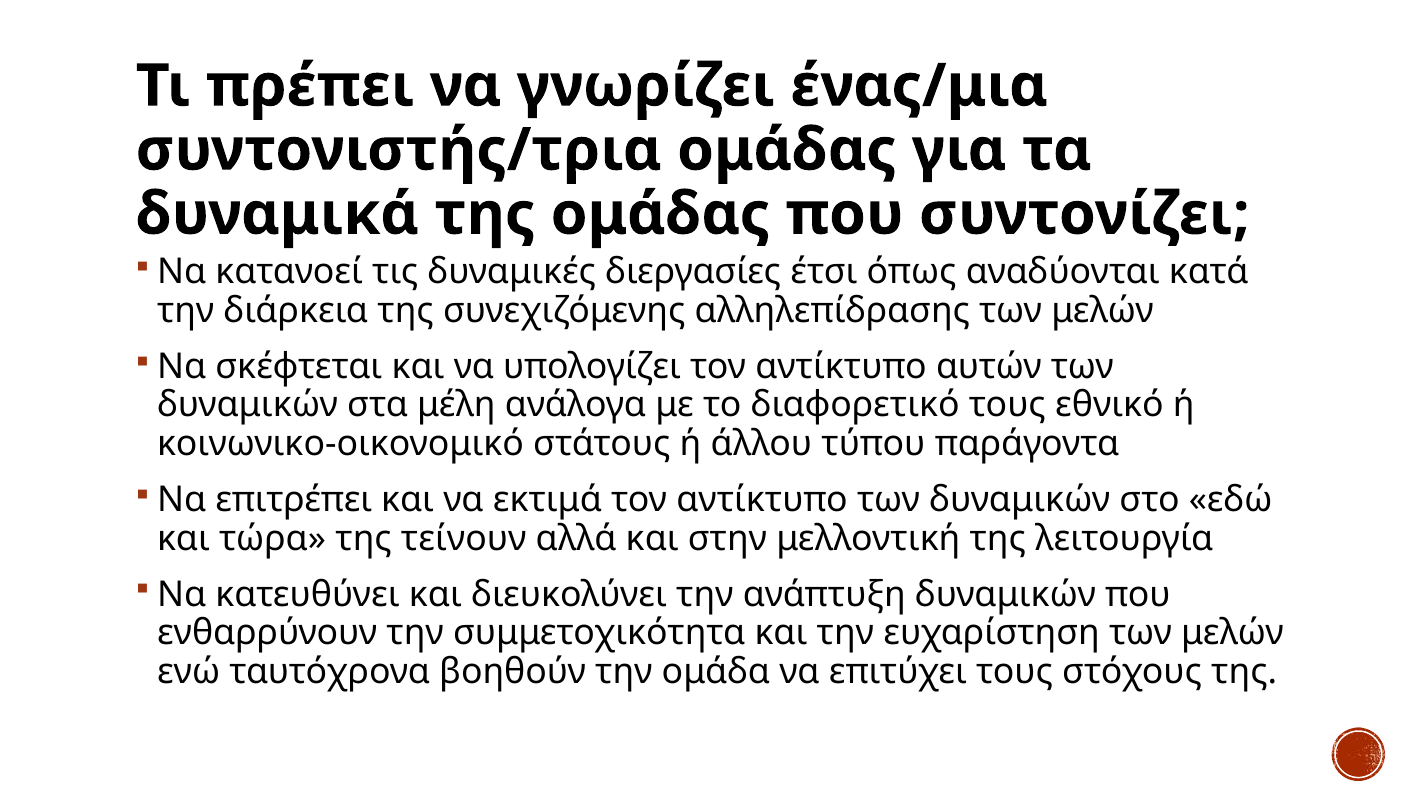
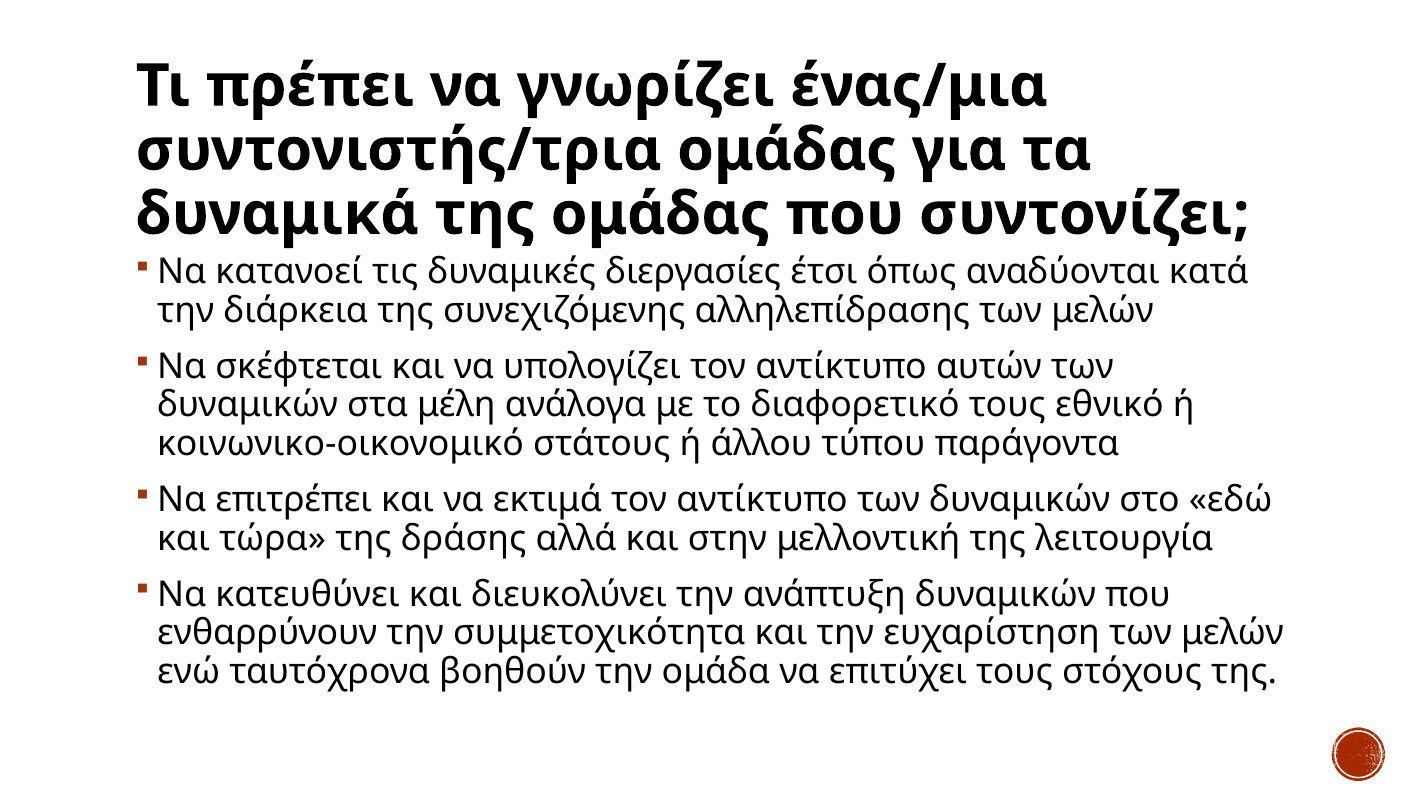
τείνουν: τείνουν -> δράσης
